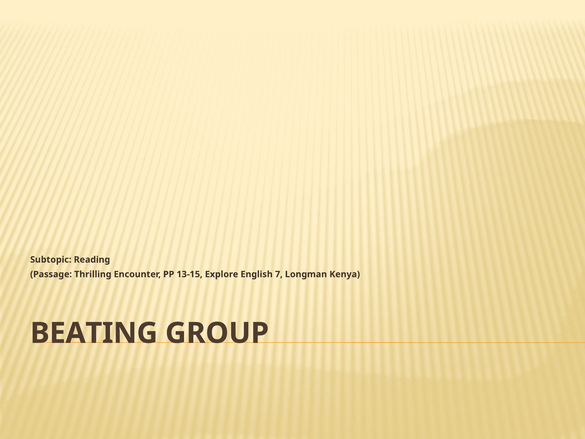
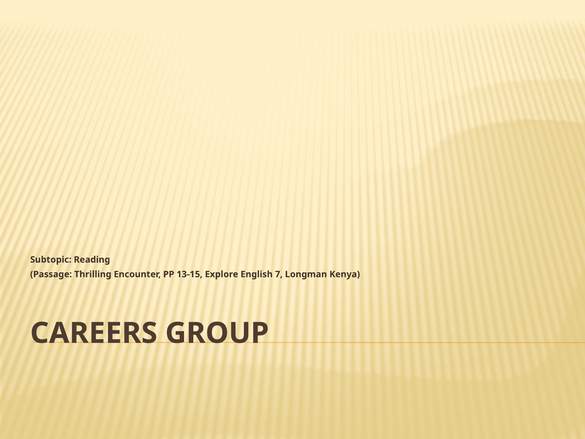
BEATING: BEATING -> CAREERS
